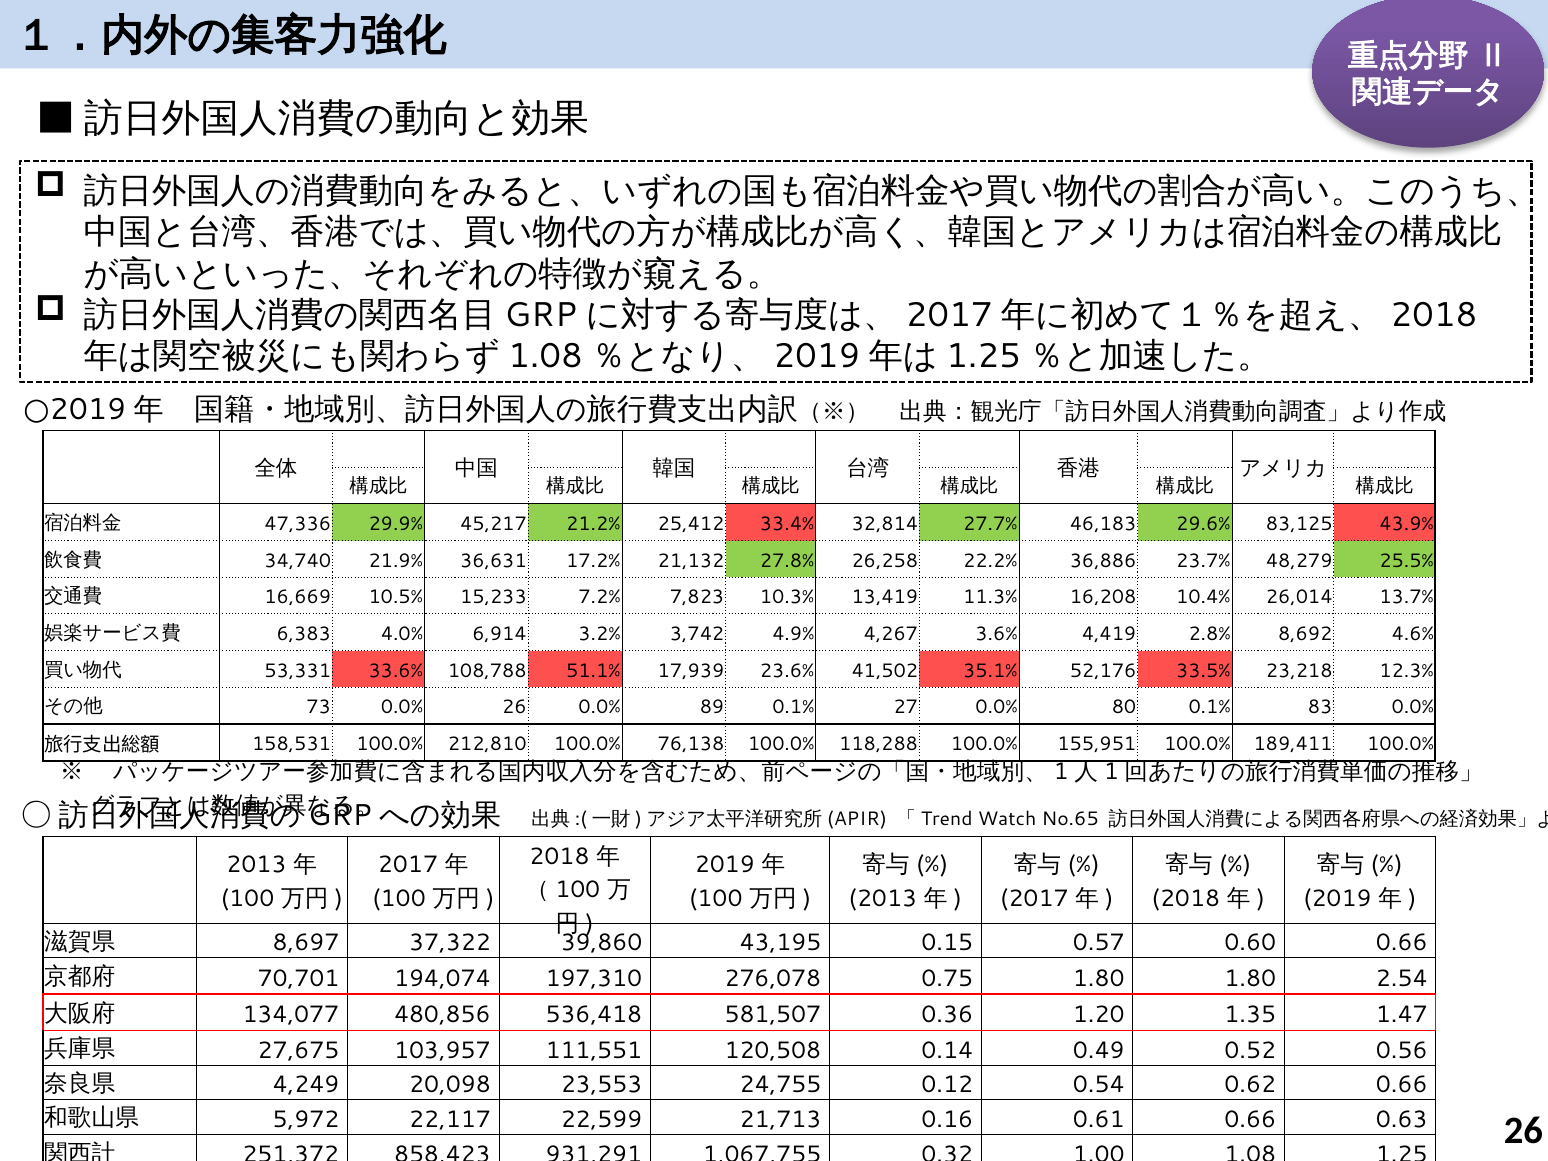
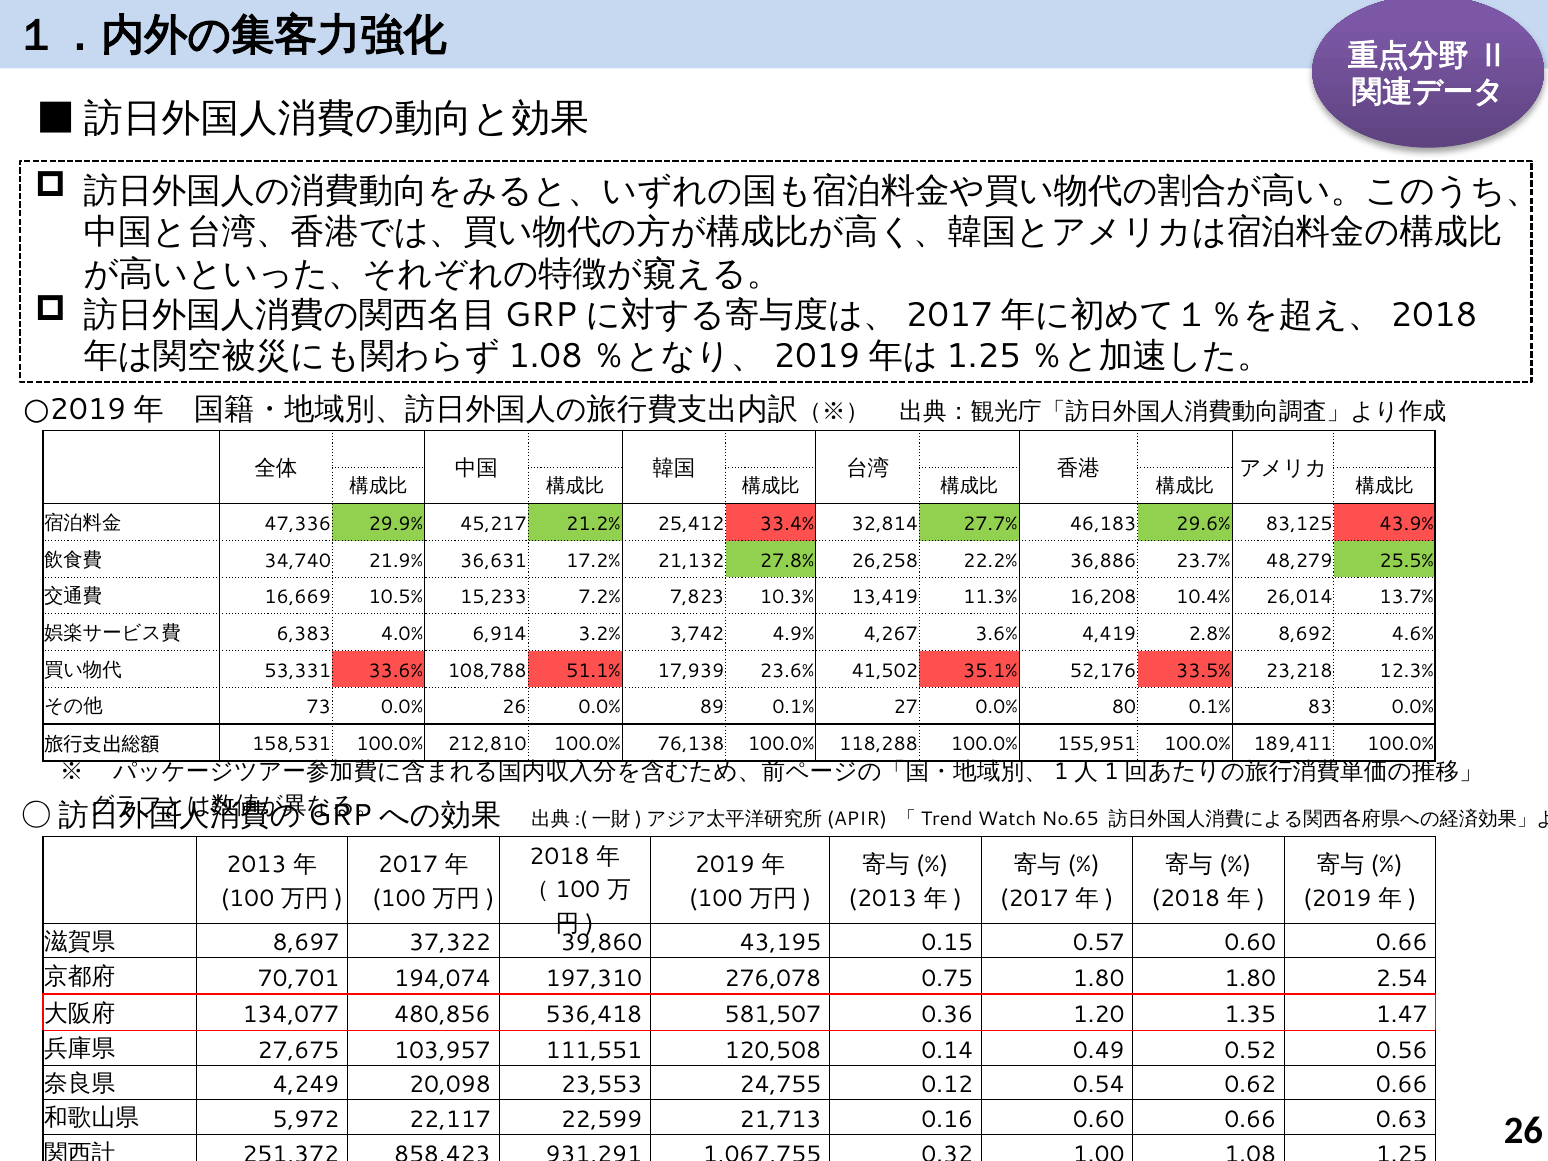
0.16 0.61: 0.61 -> 0.60
